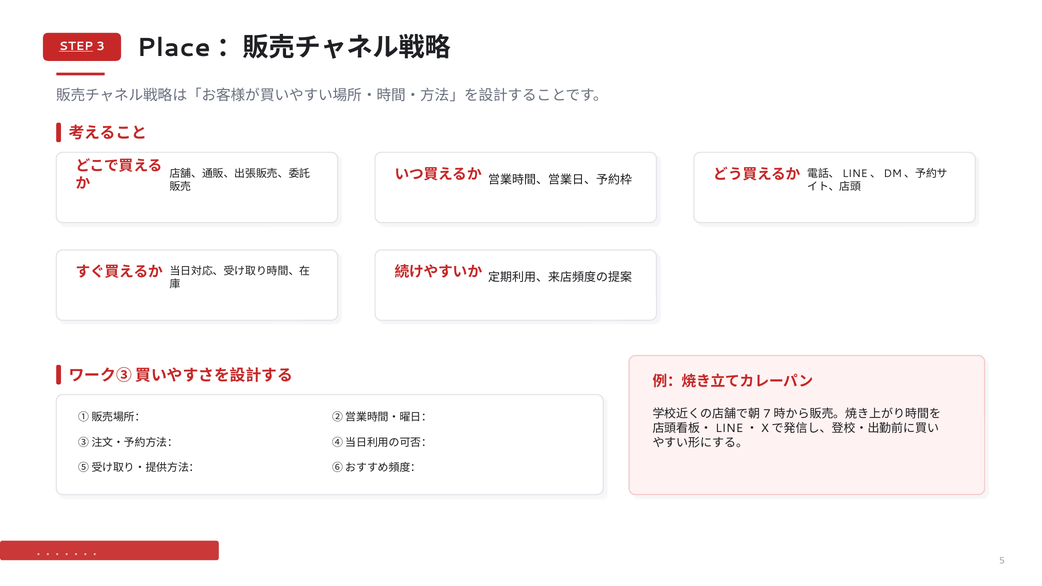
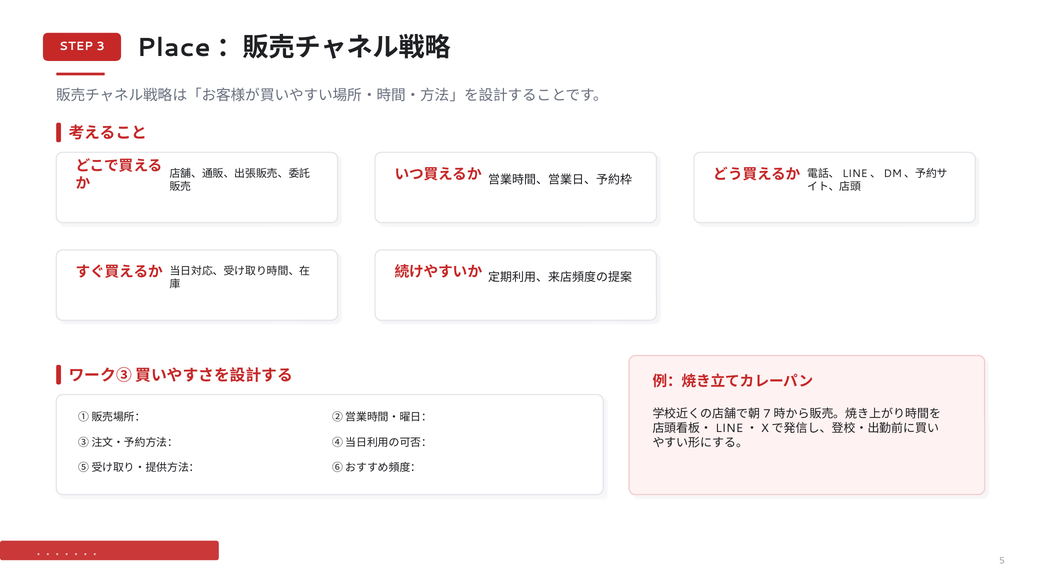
STEP underline: present -> none
